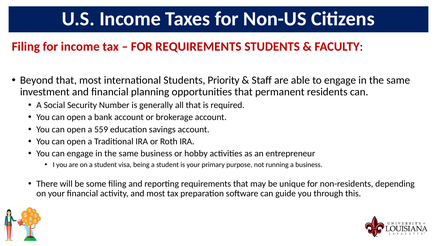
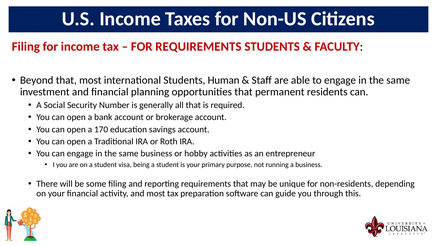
Priority: Priority -> Human
559: 559 -> 170
